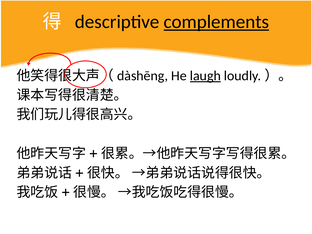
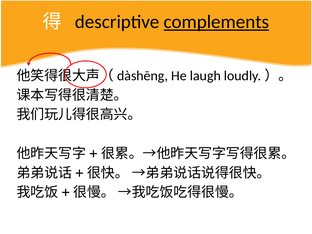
laugh underline: present -> none
